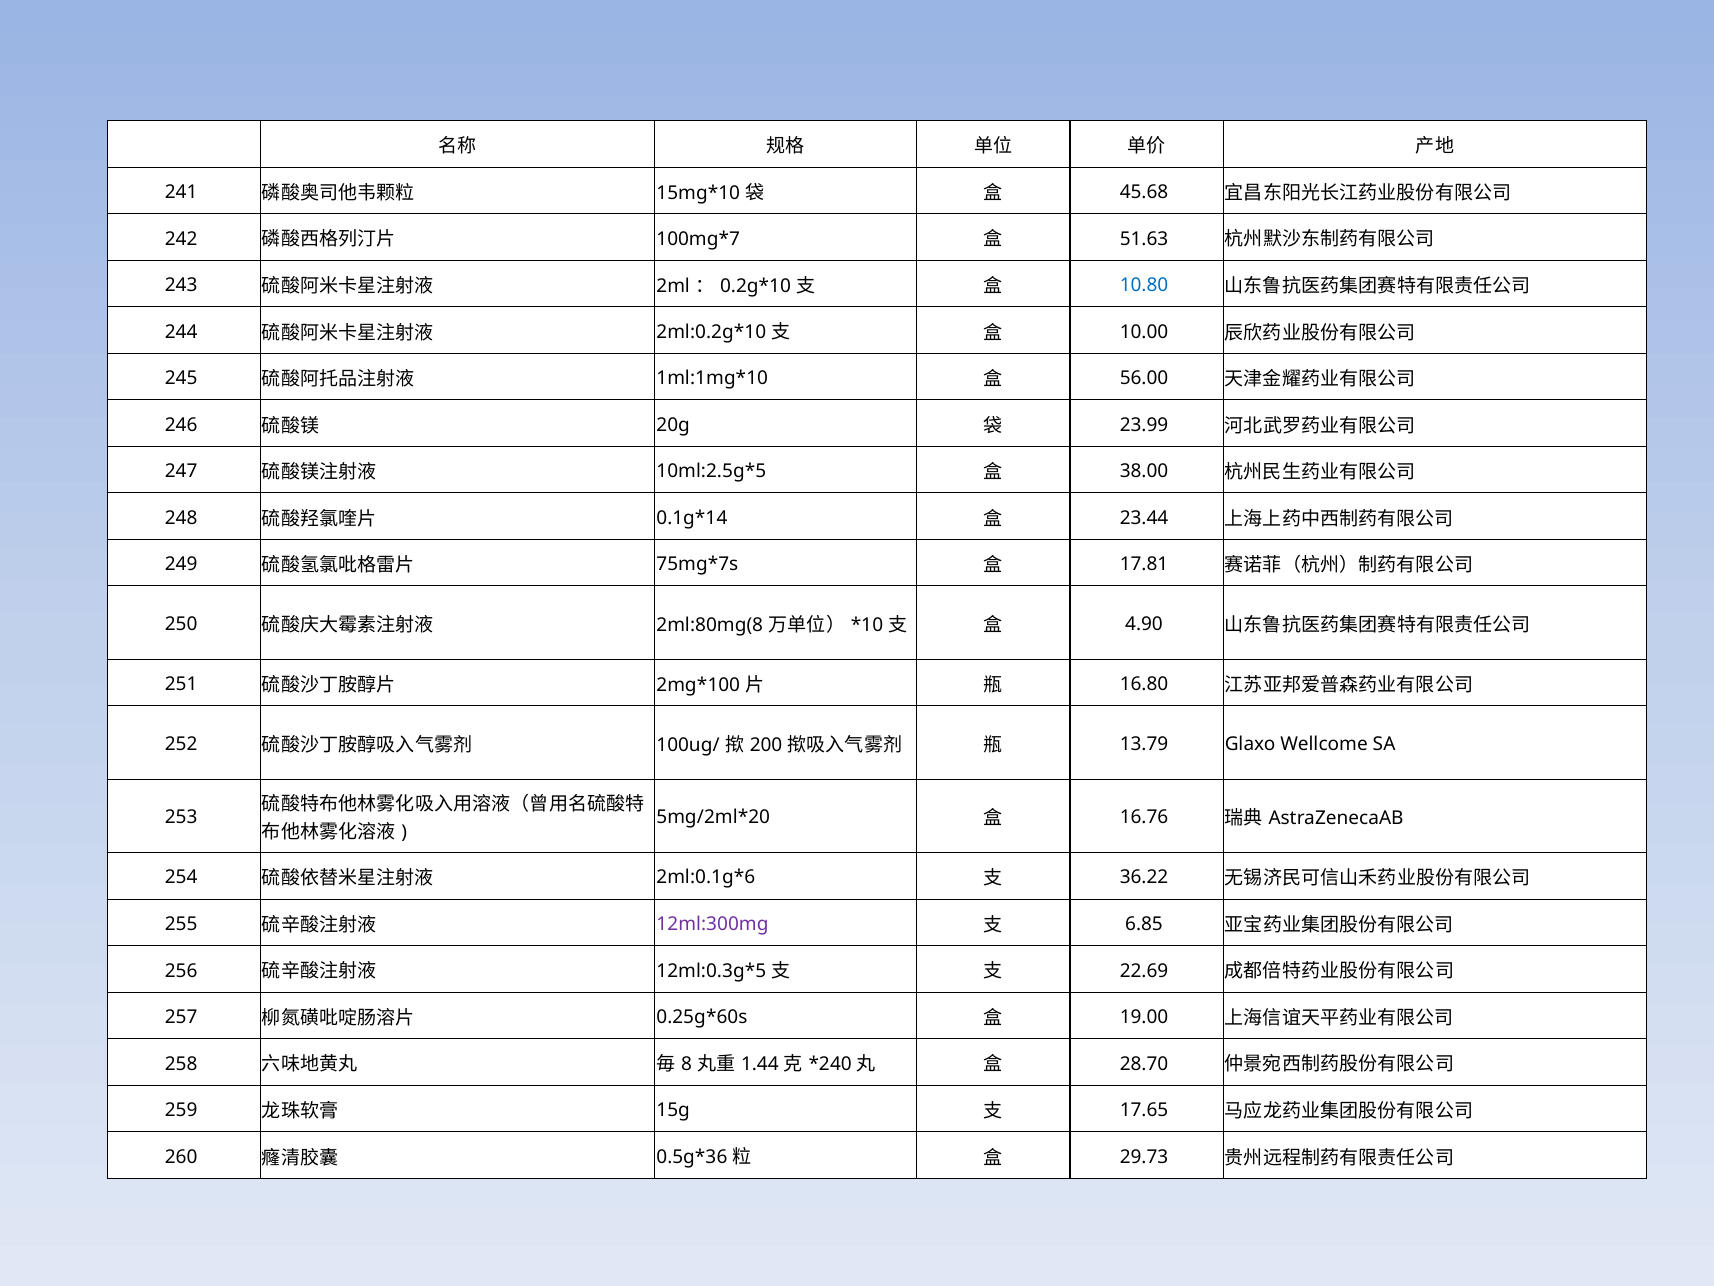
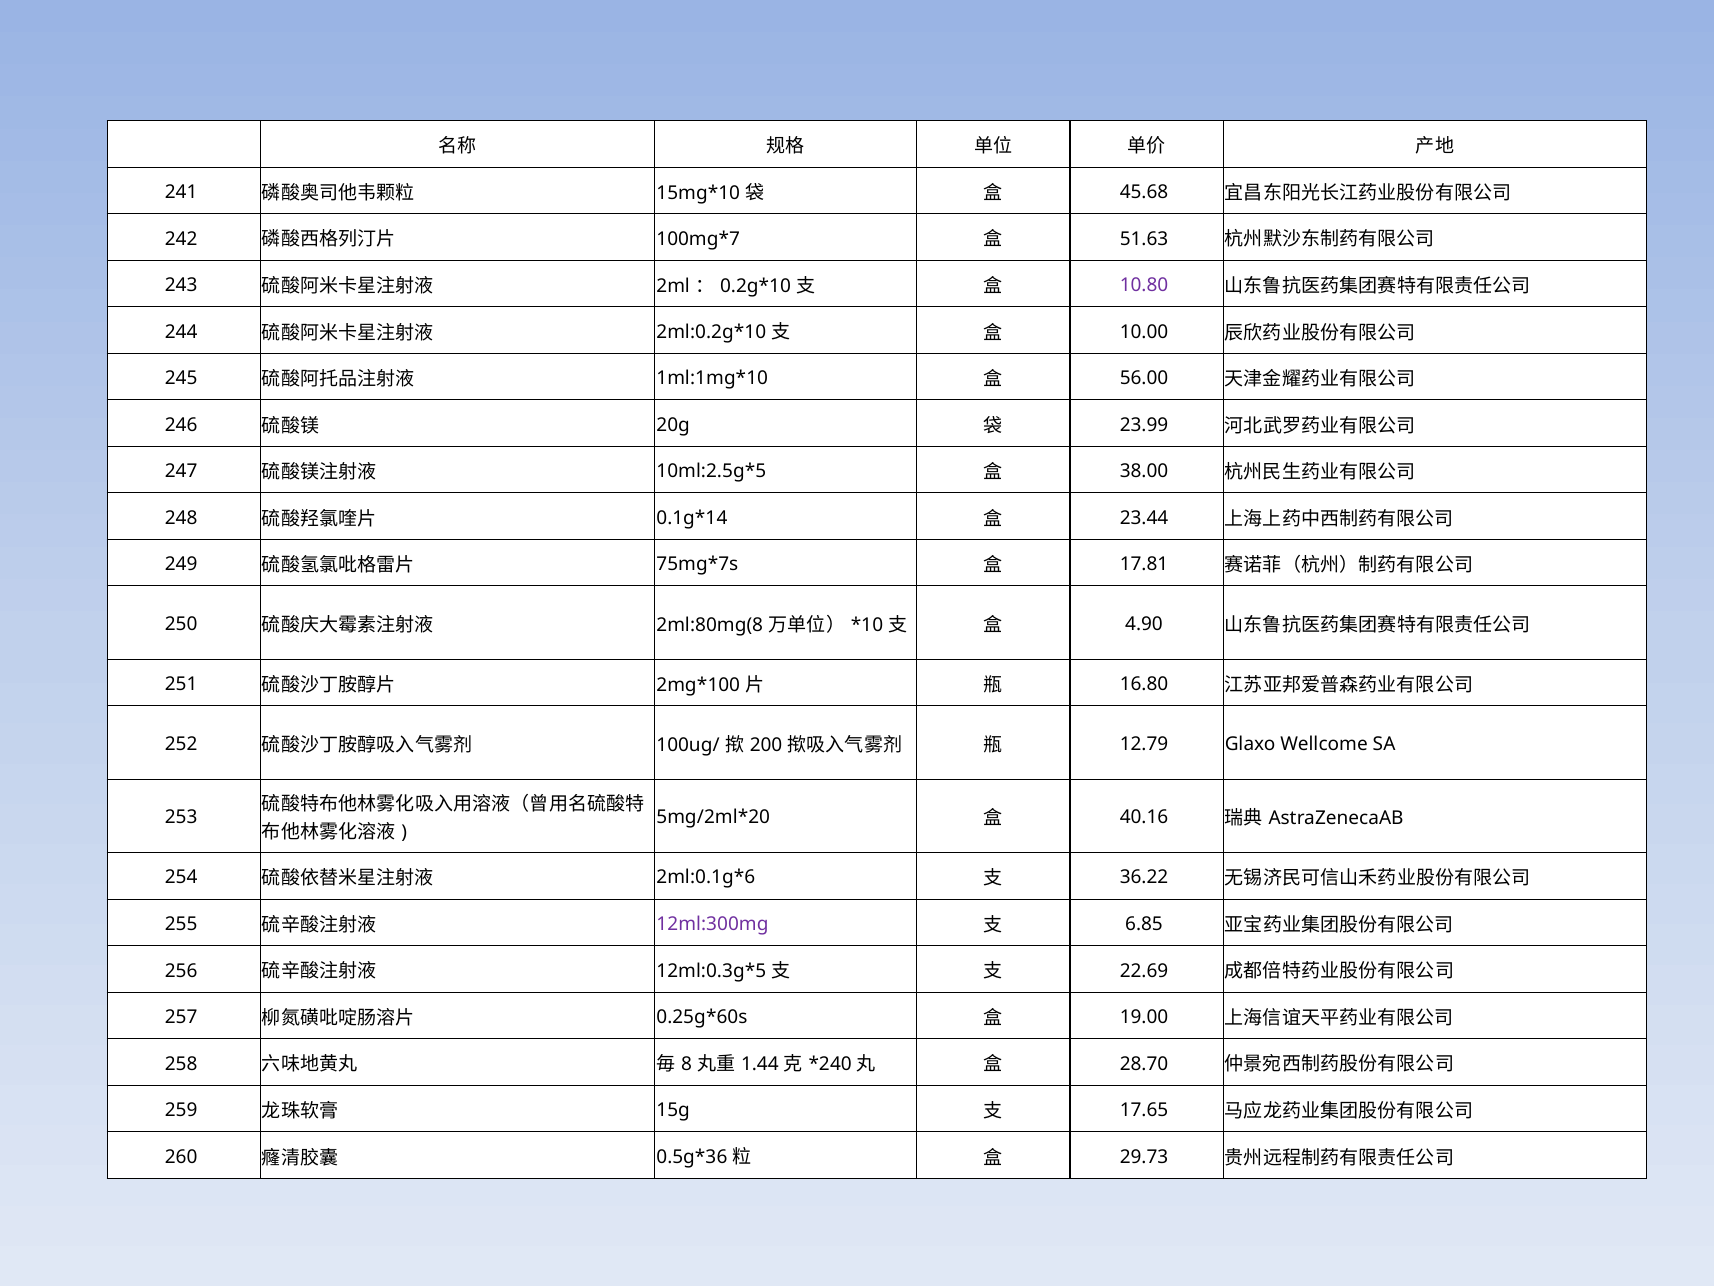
10.80 colour: blue -> purple
13.79: 13.79 -> 12.79
16.76: 16.76 -> 40.16
